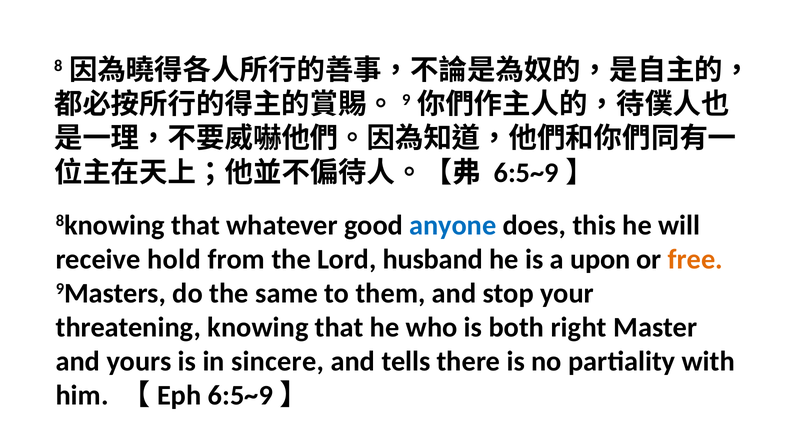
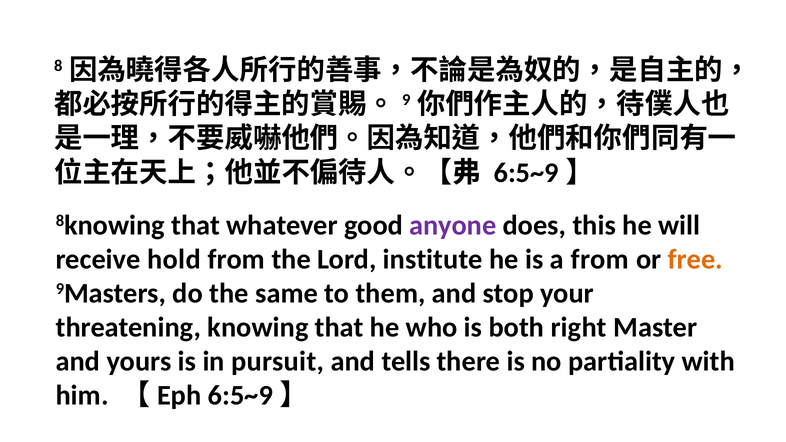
anyone colour: blue -> purple
husband: husband -> institute
a upon: upon -> from
sincere: sincere -> pursuit
